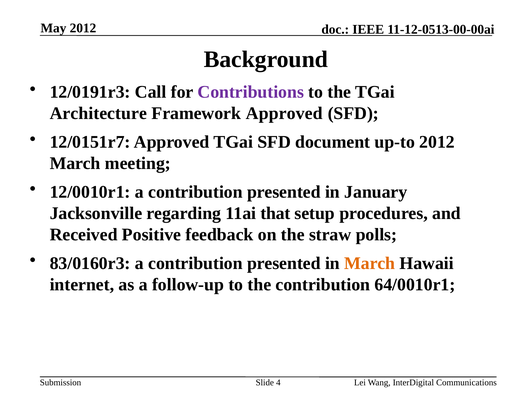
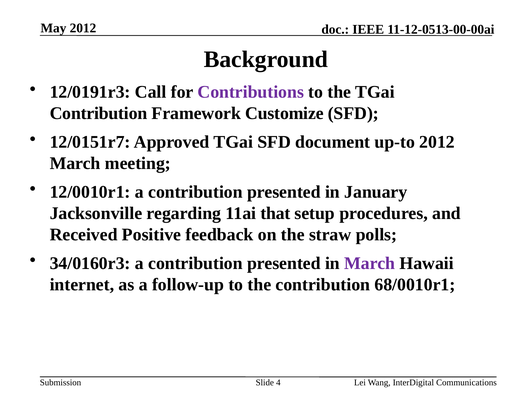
Architecture at (98, 113): Architecture -> Contribution
Framework Approved: Approved -> Customize
83/0160r3: 83/0160r3 -> 34/0160r3
March at (370, 263) colour: orange -> purple
64/0010r1: 64/0010r1 -> 68/0010r1
